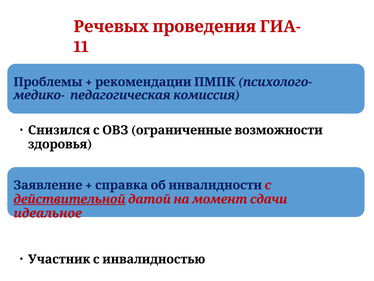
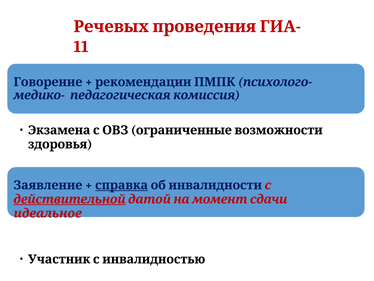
Проблемы: Проблемы -> Говорение
Снизился: Снизился -> Экзамена
справка underline: none -> present
